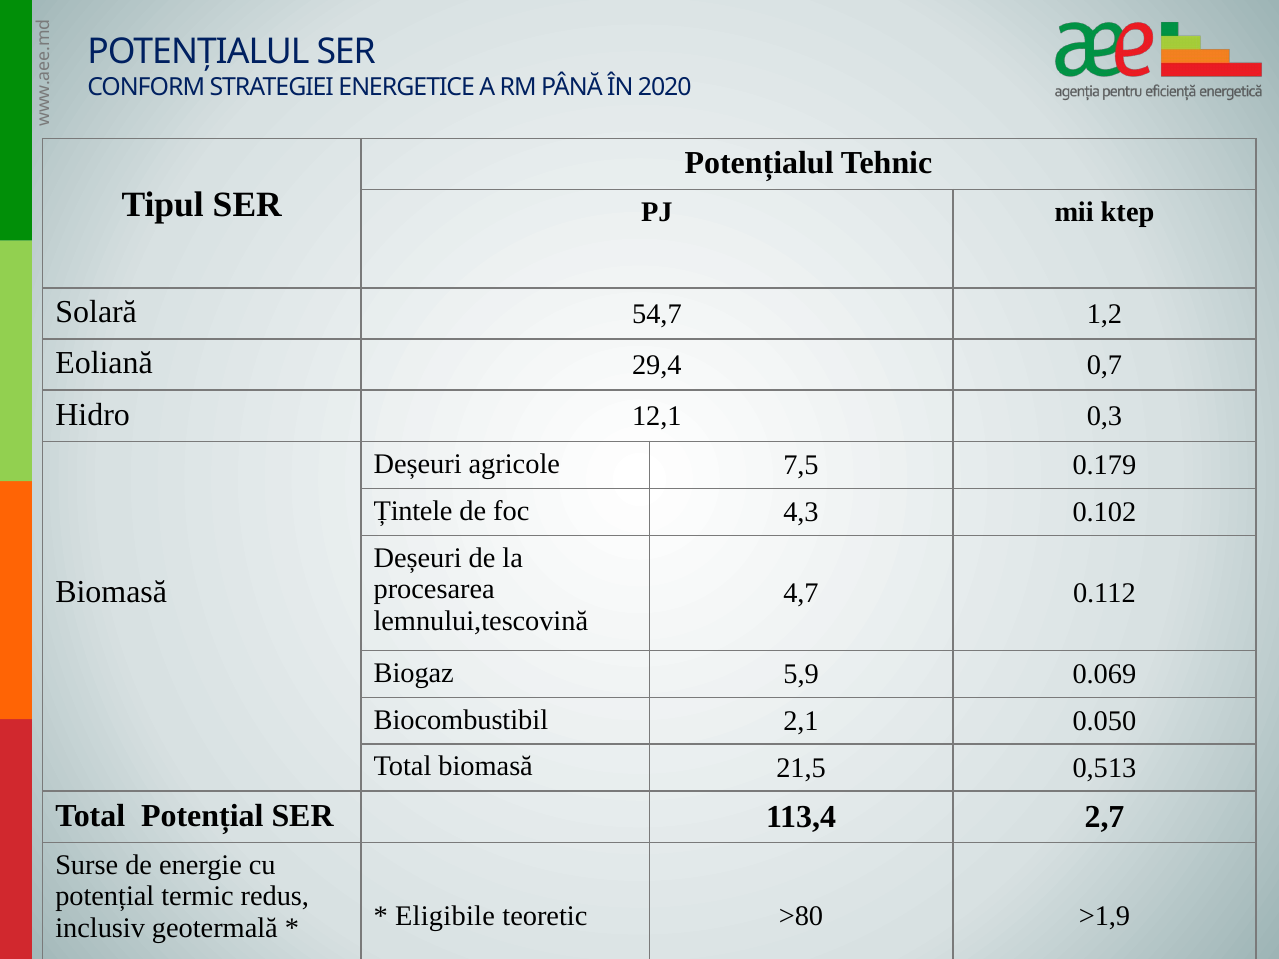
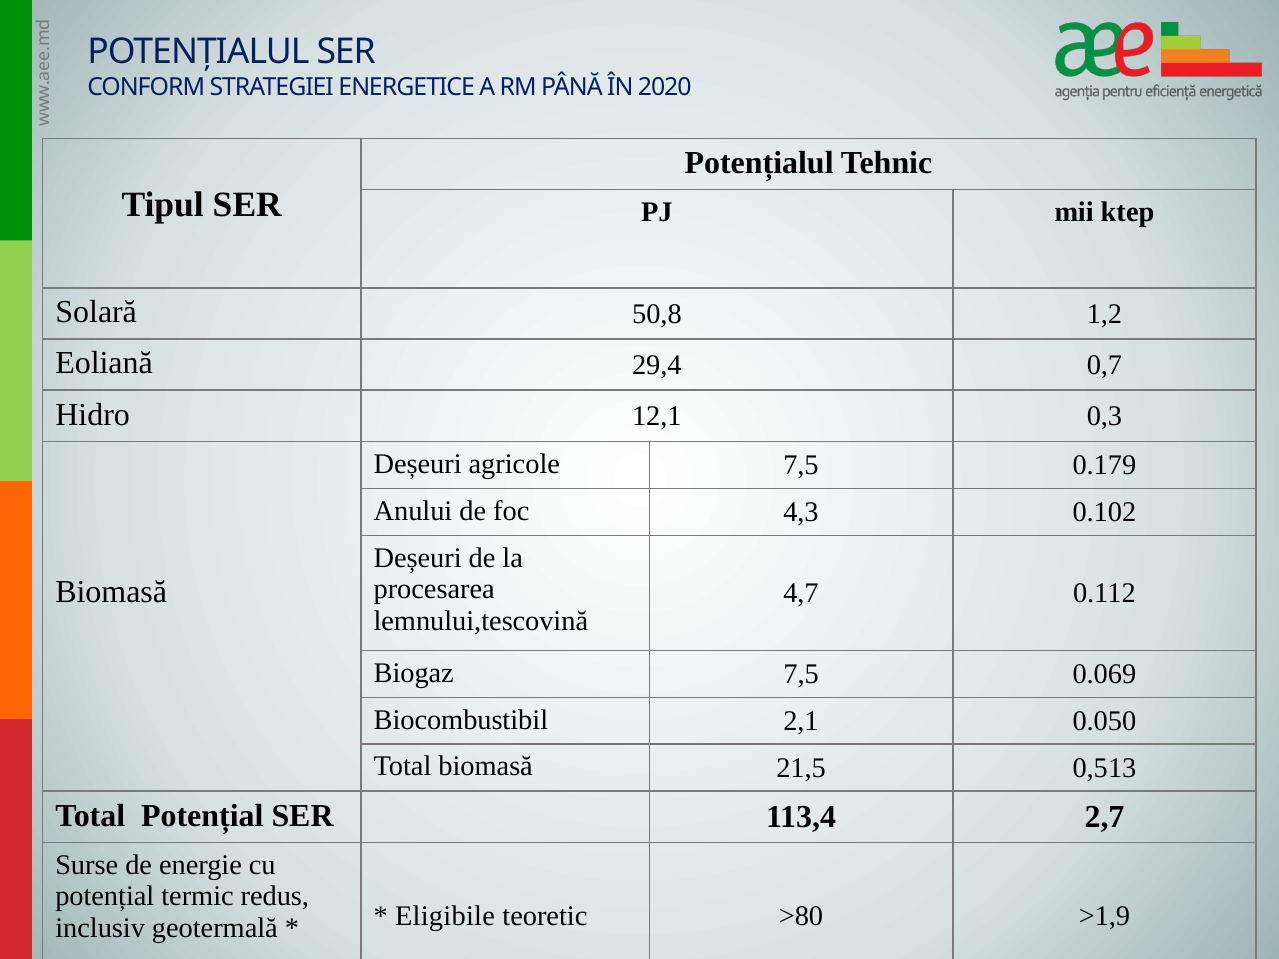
54,7: 54,7 -> 50,8
Țintele: Țintele -> Anului
Biogaz 5,9: 5,9 -> 7,5
